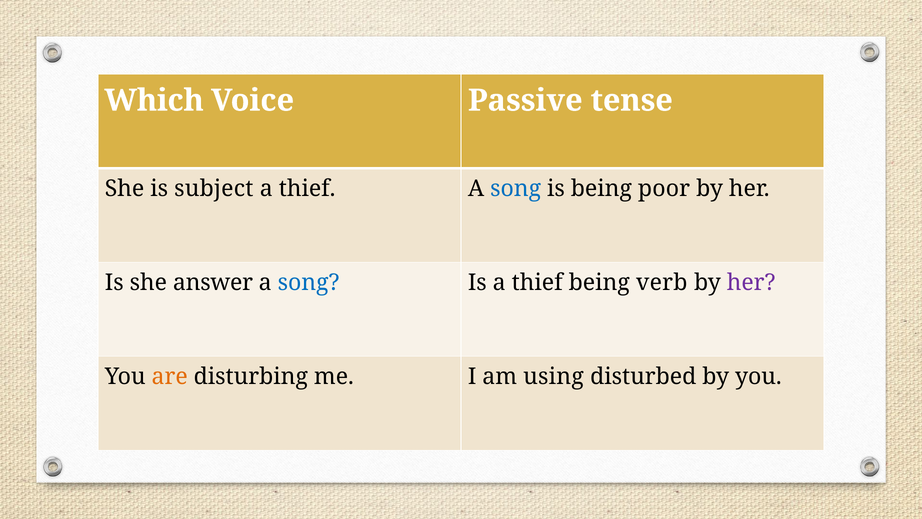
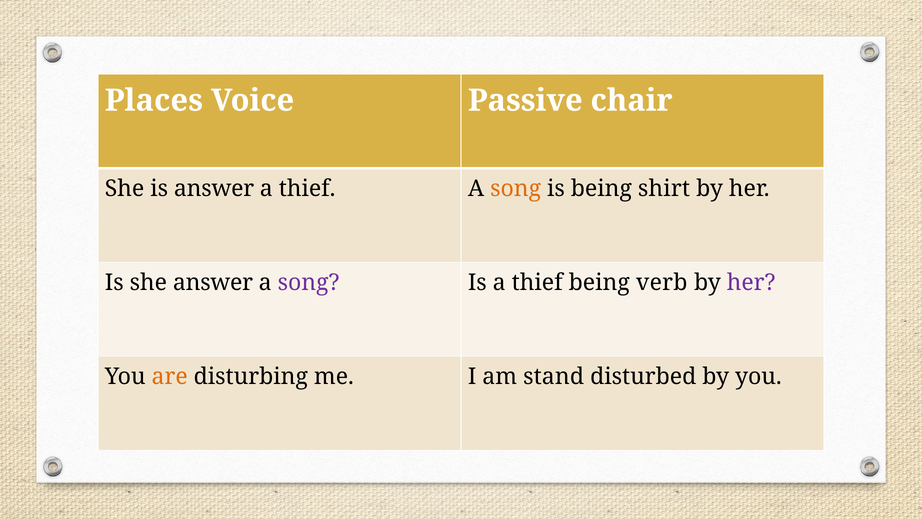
Which: Which -> Places
tense: tense -> chair
is subject: subject -> answer
song at (516, 189) colour: blue -> orange
poor: poor -> shirt
song at (309, 283) colour: blue -> purple
using: using -> stand
